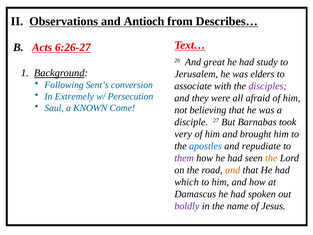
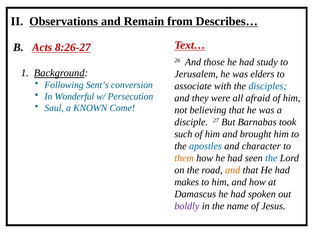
Antioch: Antioch -> Remain
6:26-27: 6:26-27 -> 8:26-27
great: great -> those
disciples colour: purple -> blue
Extremely: Extremely -> Wonderful
very: very -> such
repudiate: repudiate -> character
them colour: purple -> orange
the at (271, 158) colour: orange -> blue
which: which -> makes
